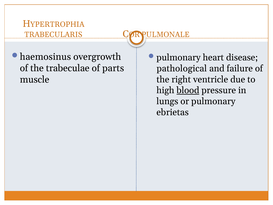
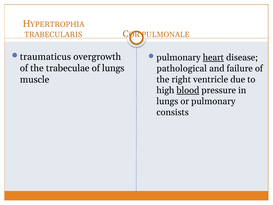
haemosinus: haemosinus -> traumaticus
heart underline: none -> present
of parts: parts -> lungs
ebrietas: ebrietas -> consists
